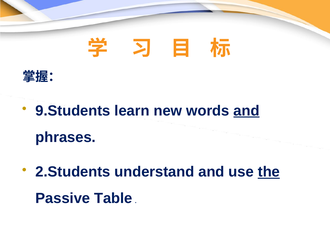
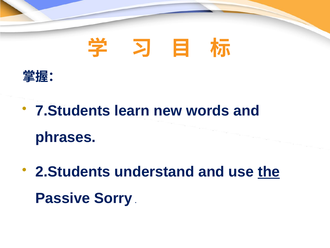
9.Students: 9.Students -> 7.Students
and at (246, 110) underline: present -> none
Table: Table -> Sorry
